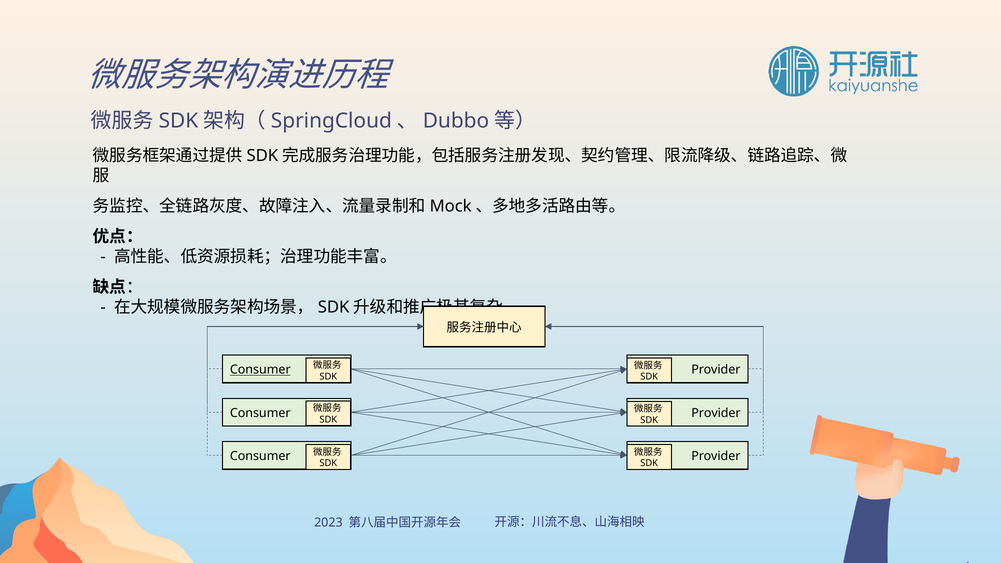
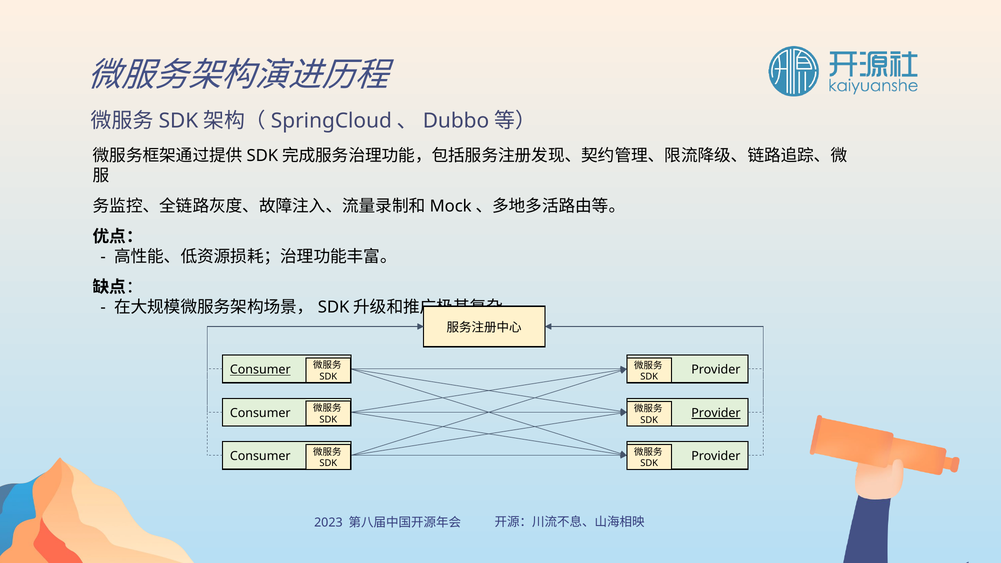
Provider at (716, 413) underline: none -> present
